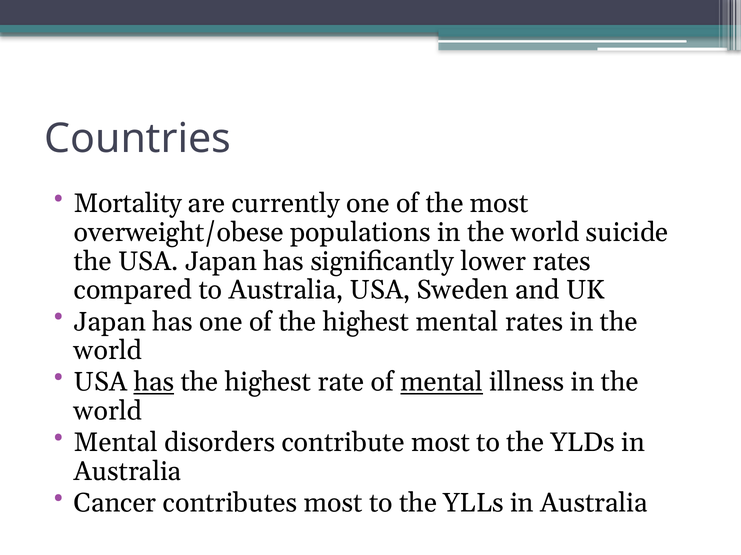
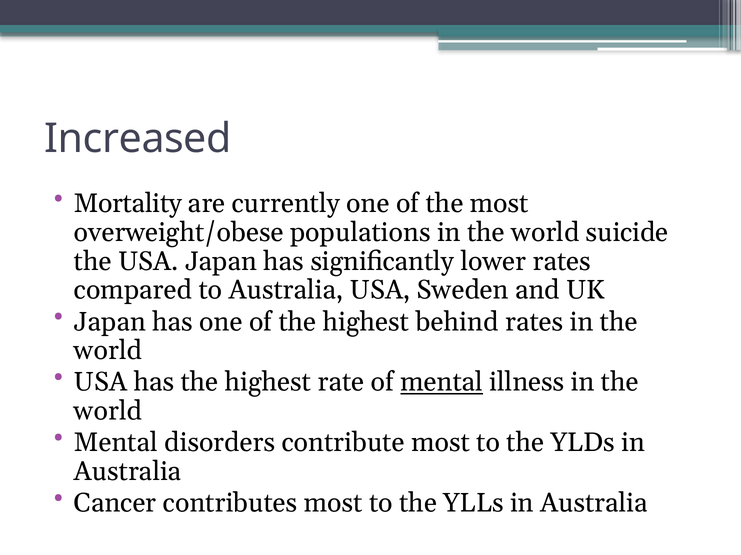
Countries: Countries -> Increased
highest mental: mental -> behind
has at (154, 383) underline: present -> none
